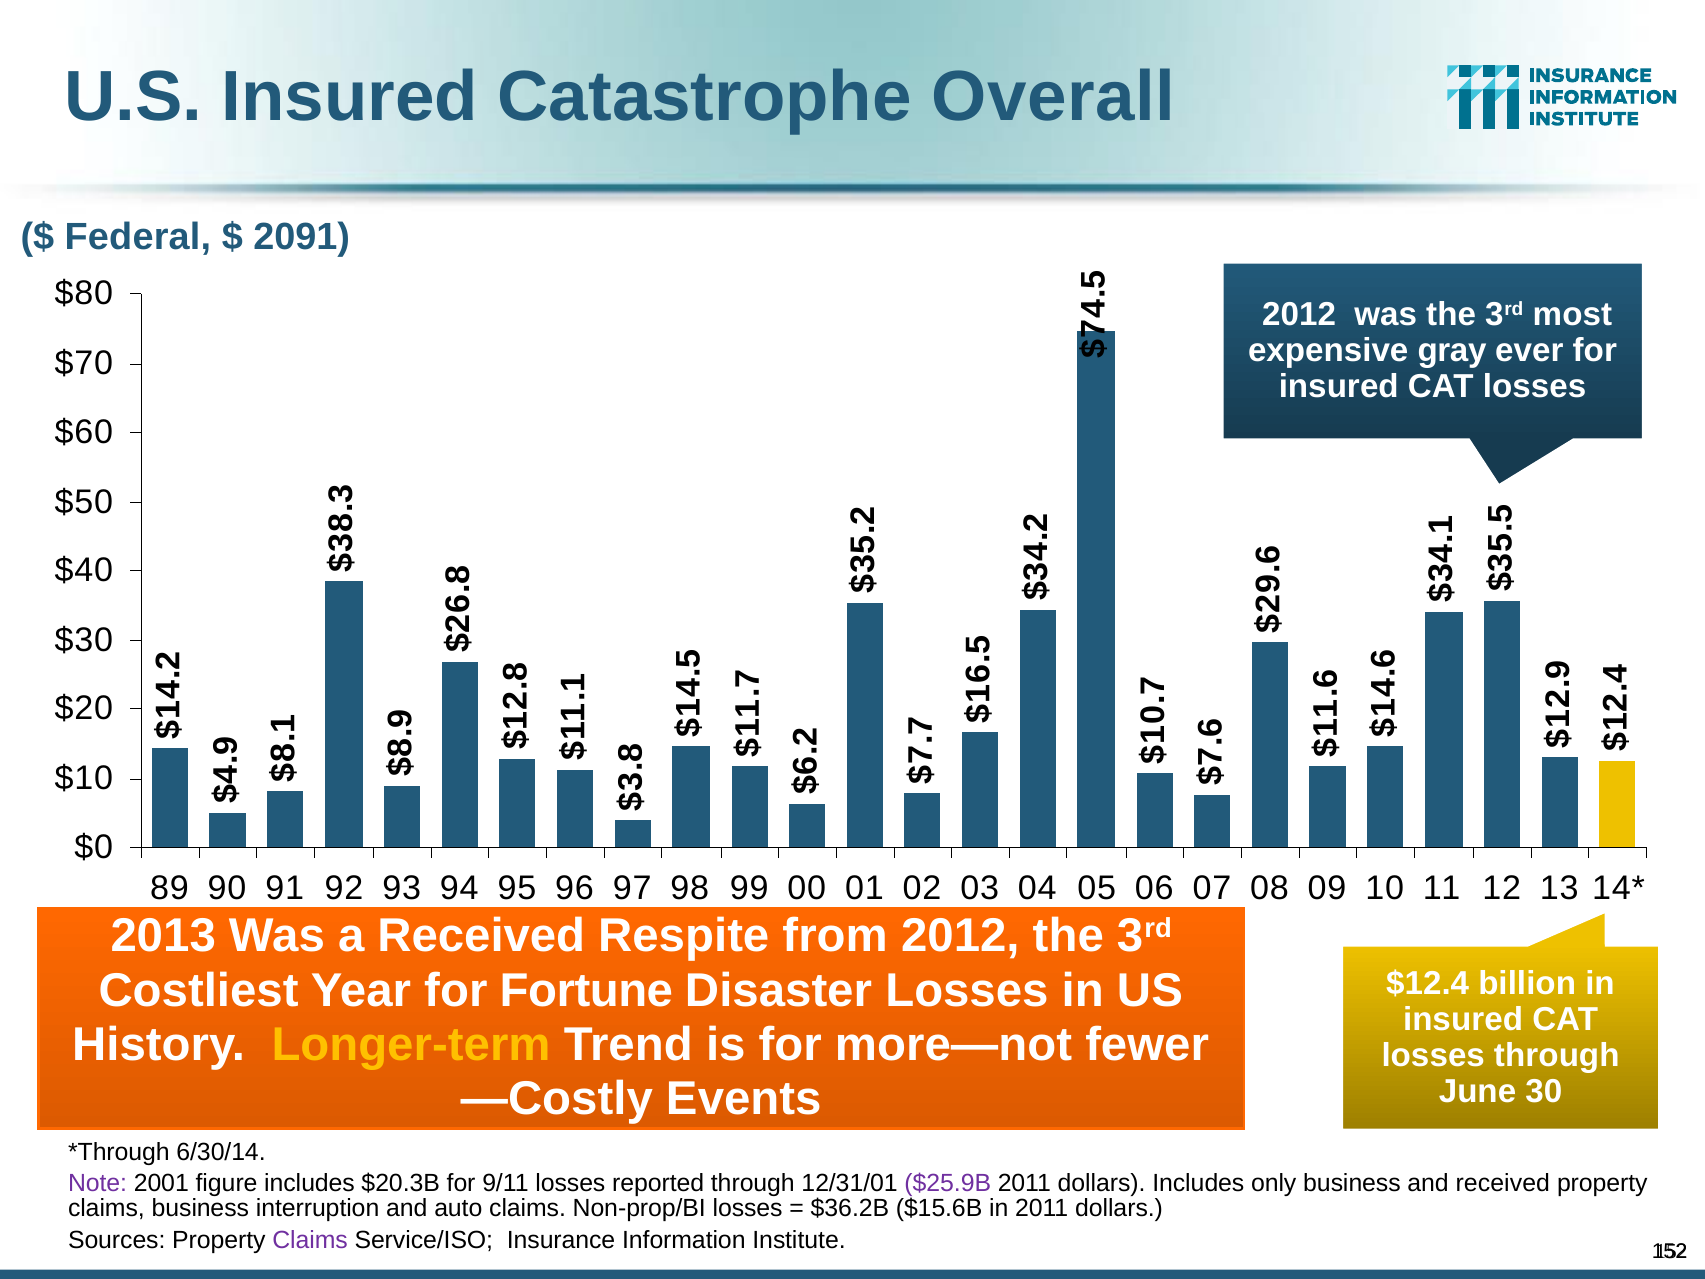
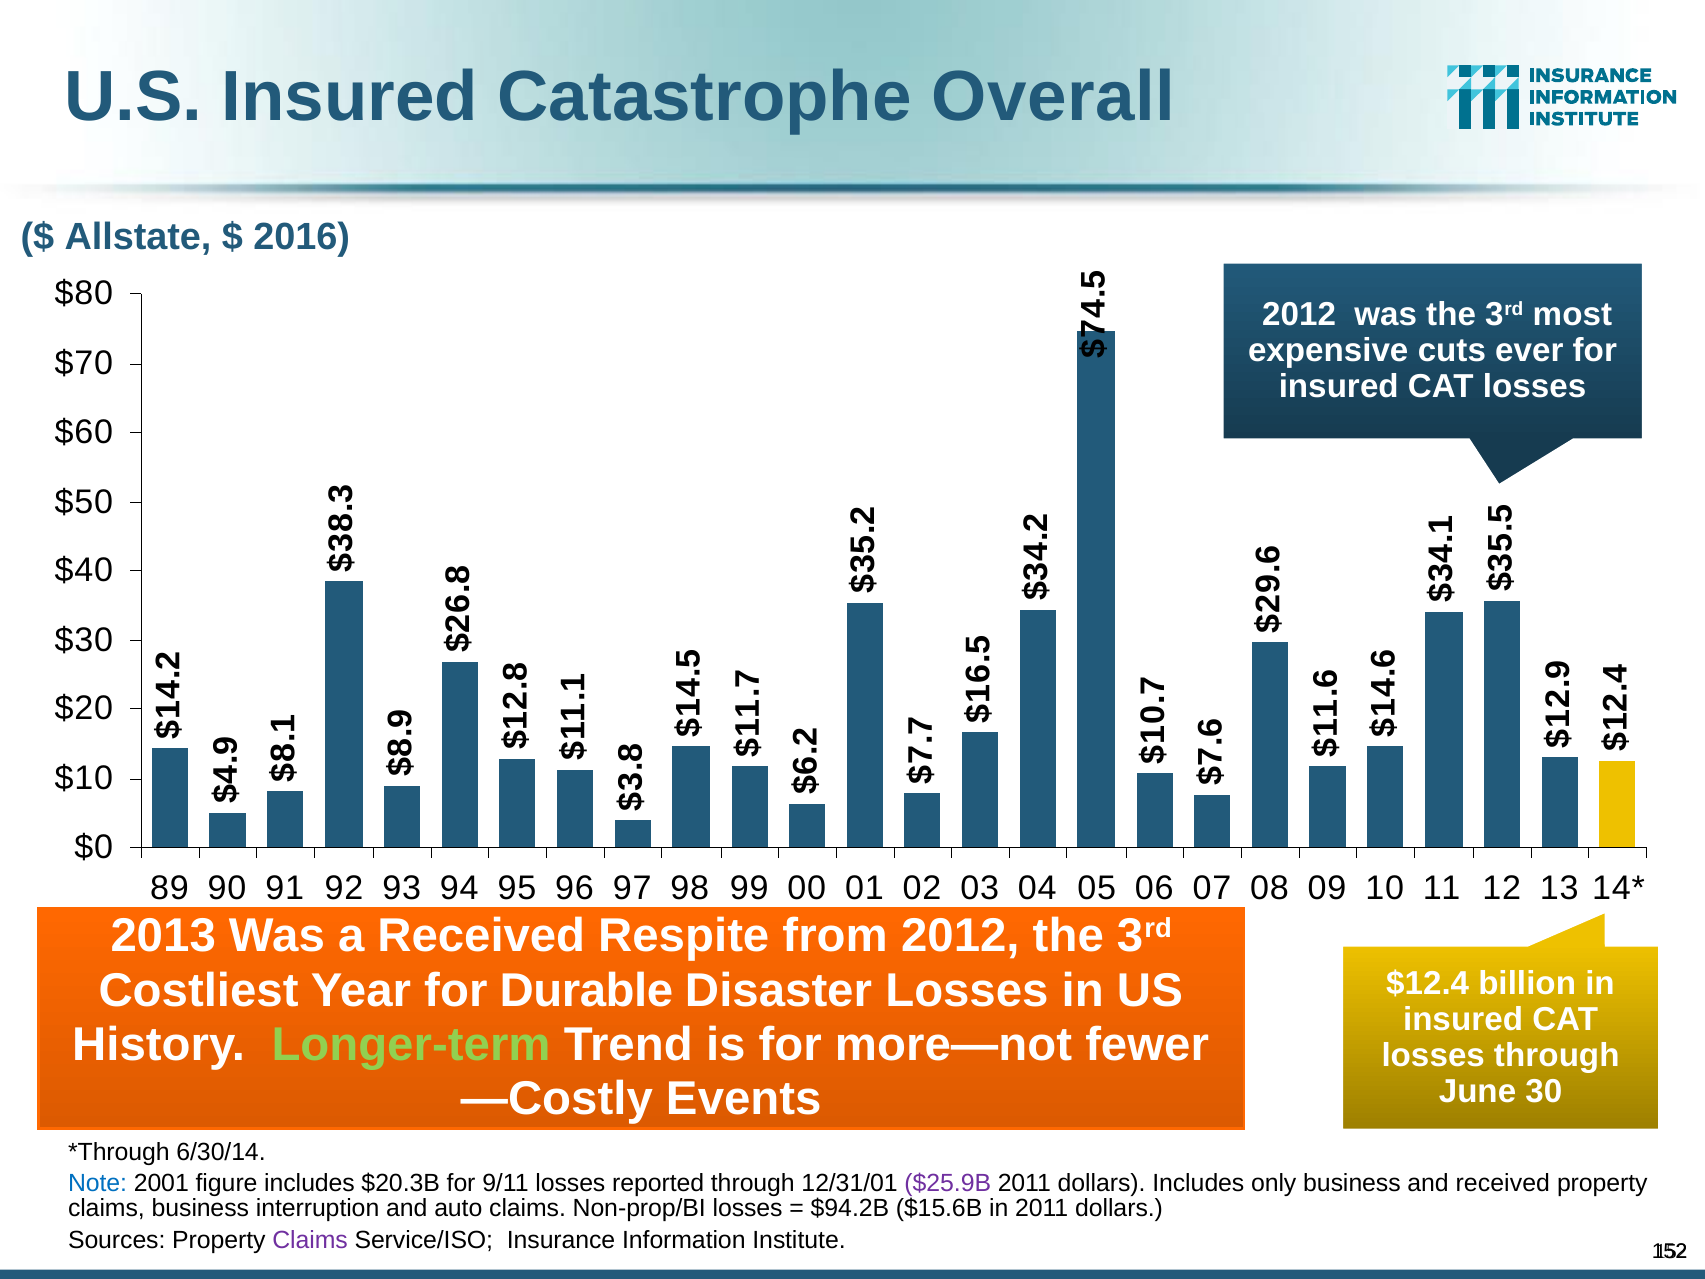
Federal: Federal -> Allstate
2091: 2091 -> 2016
gray: gray -> cuts
Fortune: Fortune -> Durable
Longer-term colour: yellow -> light green
Note colour: purple -> blue
$36.2B: $36.2B -> $94.2B
